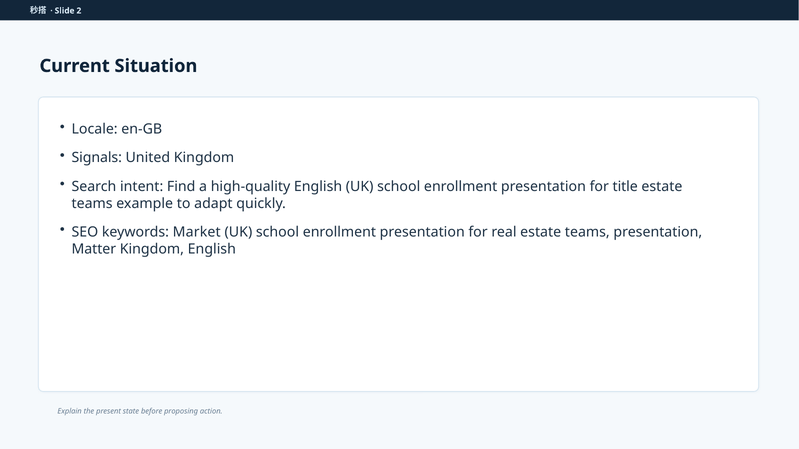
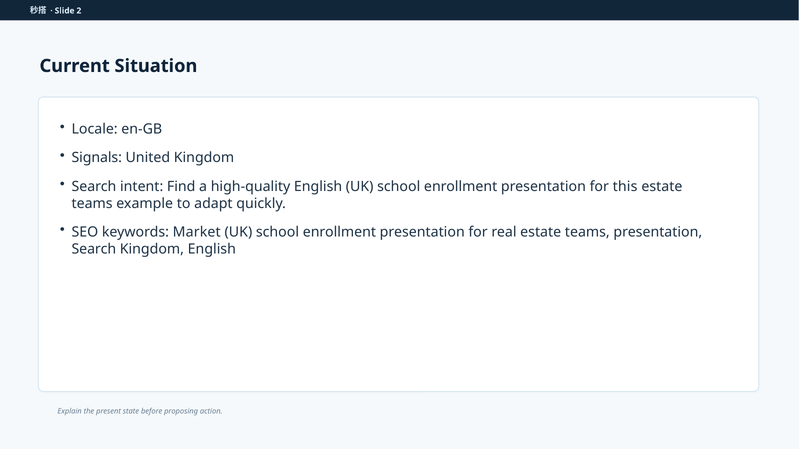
title: title -> this
Matter at (94, 249): Matter -> Search
